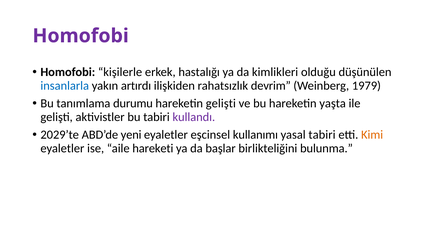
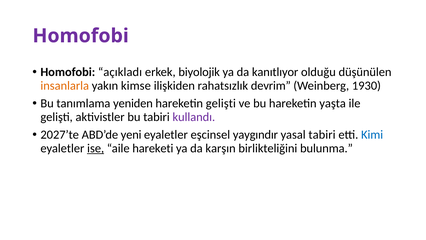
kişilerle: kişilerle -> açıkladı
hastalığı: hastalığı -> biyolojik
kimlikleri: kimlikleri -> kanıtlıyor
insanlarla colour: blue -> orange
artırdı: artırdı -> kimse
1979: 1979 -> 1930
durumu: durumu -> yeniden
2029’te: 2029’te -> 2027’te
kullanımı: kullanımı -> yaygındır
Kimi colour: orange -> blue
ise underline: none -> present
başlar: başlar -> karşın
